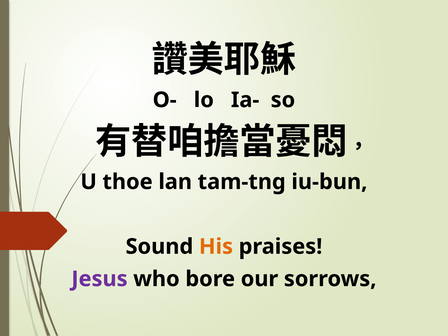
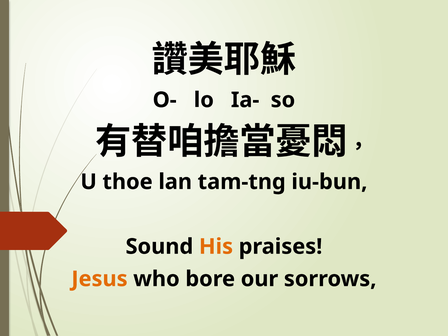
Jesus colour: purple -> orange
